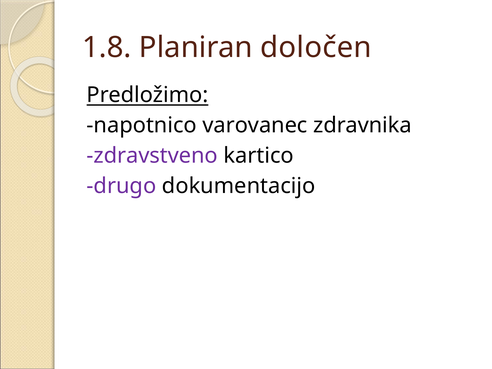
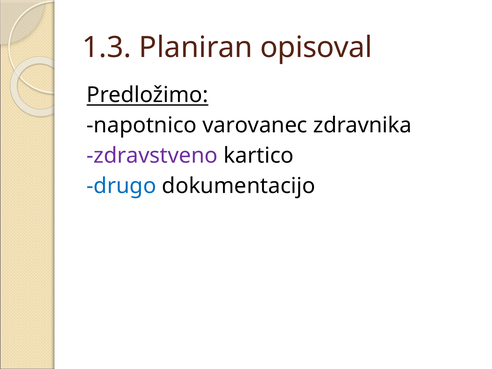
1.8: 1.8 -> 1.3
določen: določen -> opisoval
drugo colour: purple -> blue
